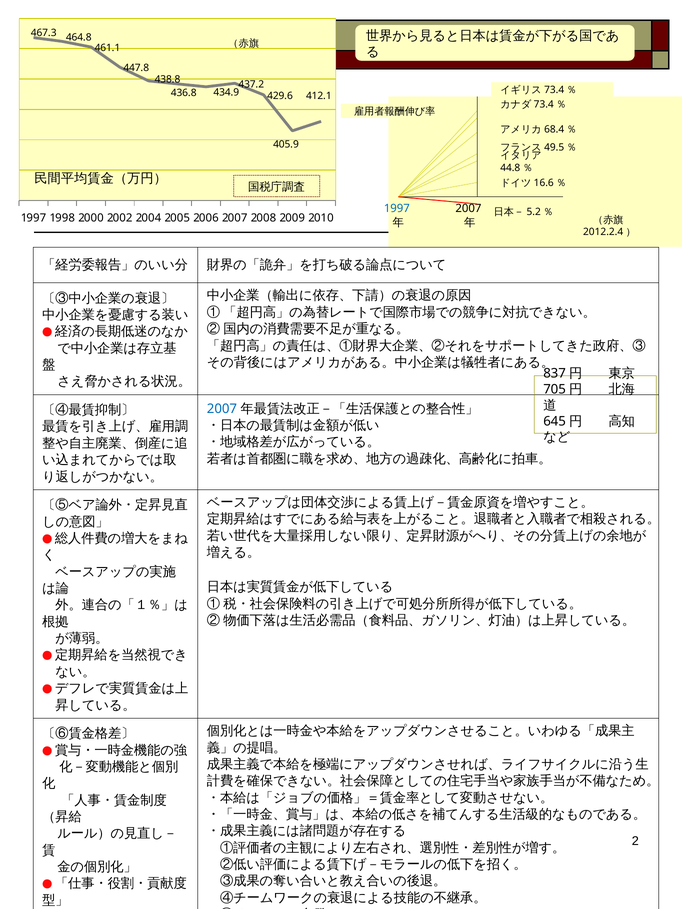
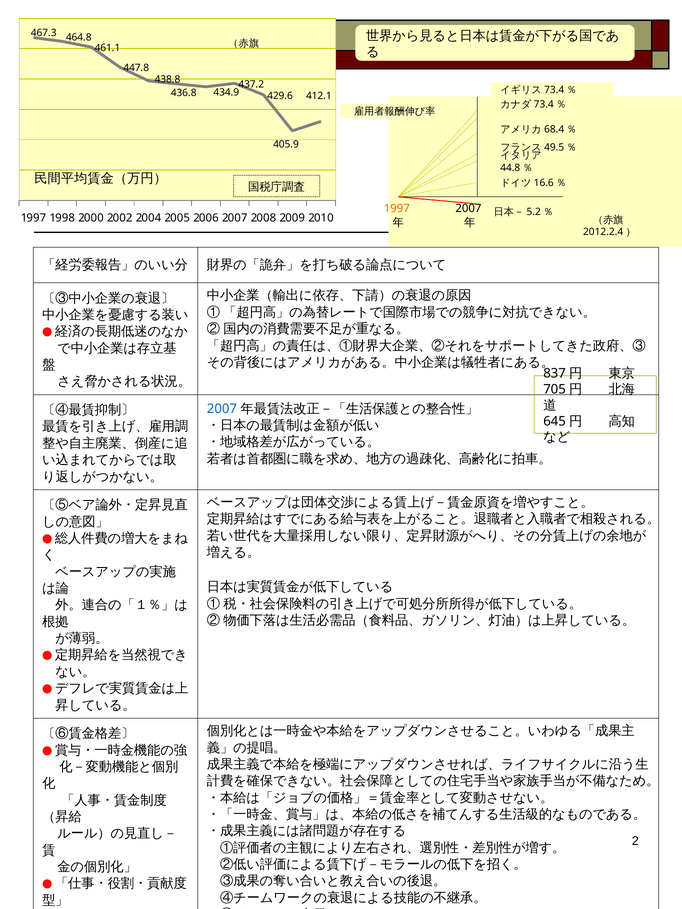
1997 at (397, 209) colour: blue -> orange
